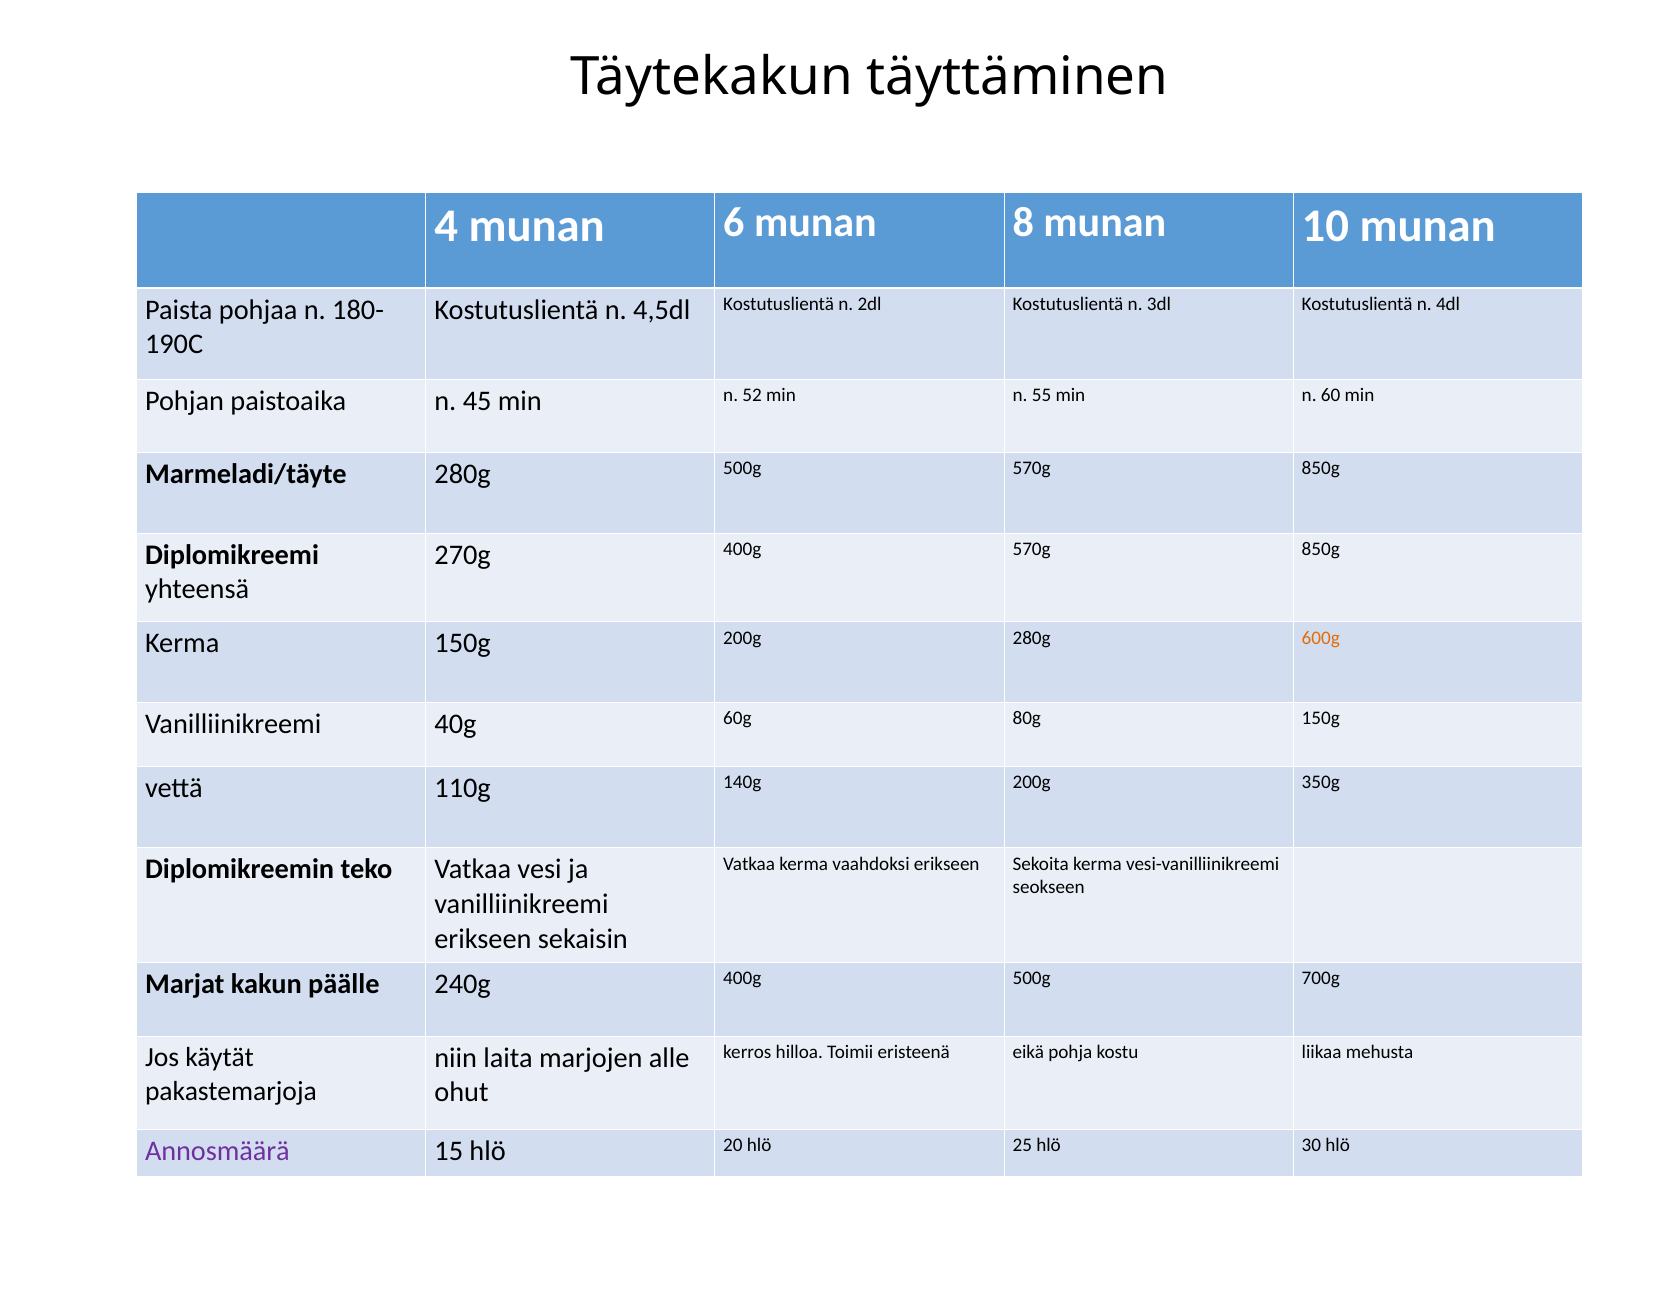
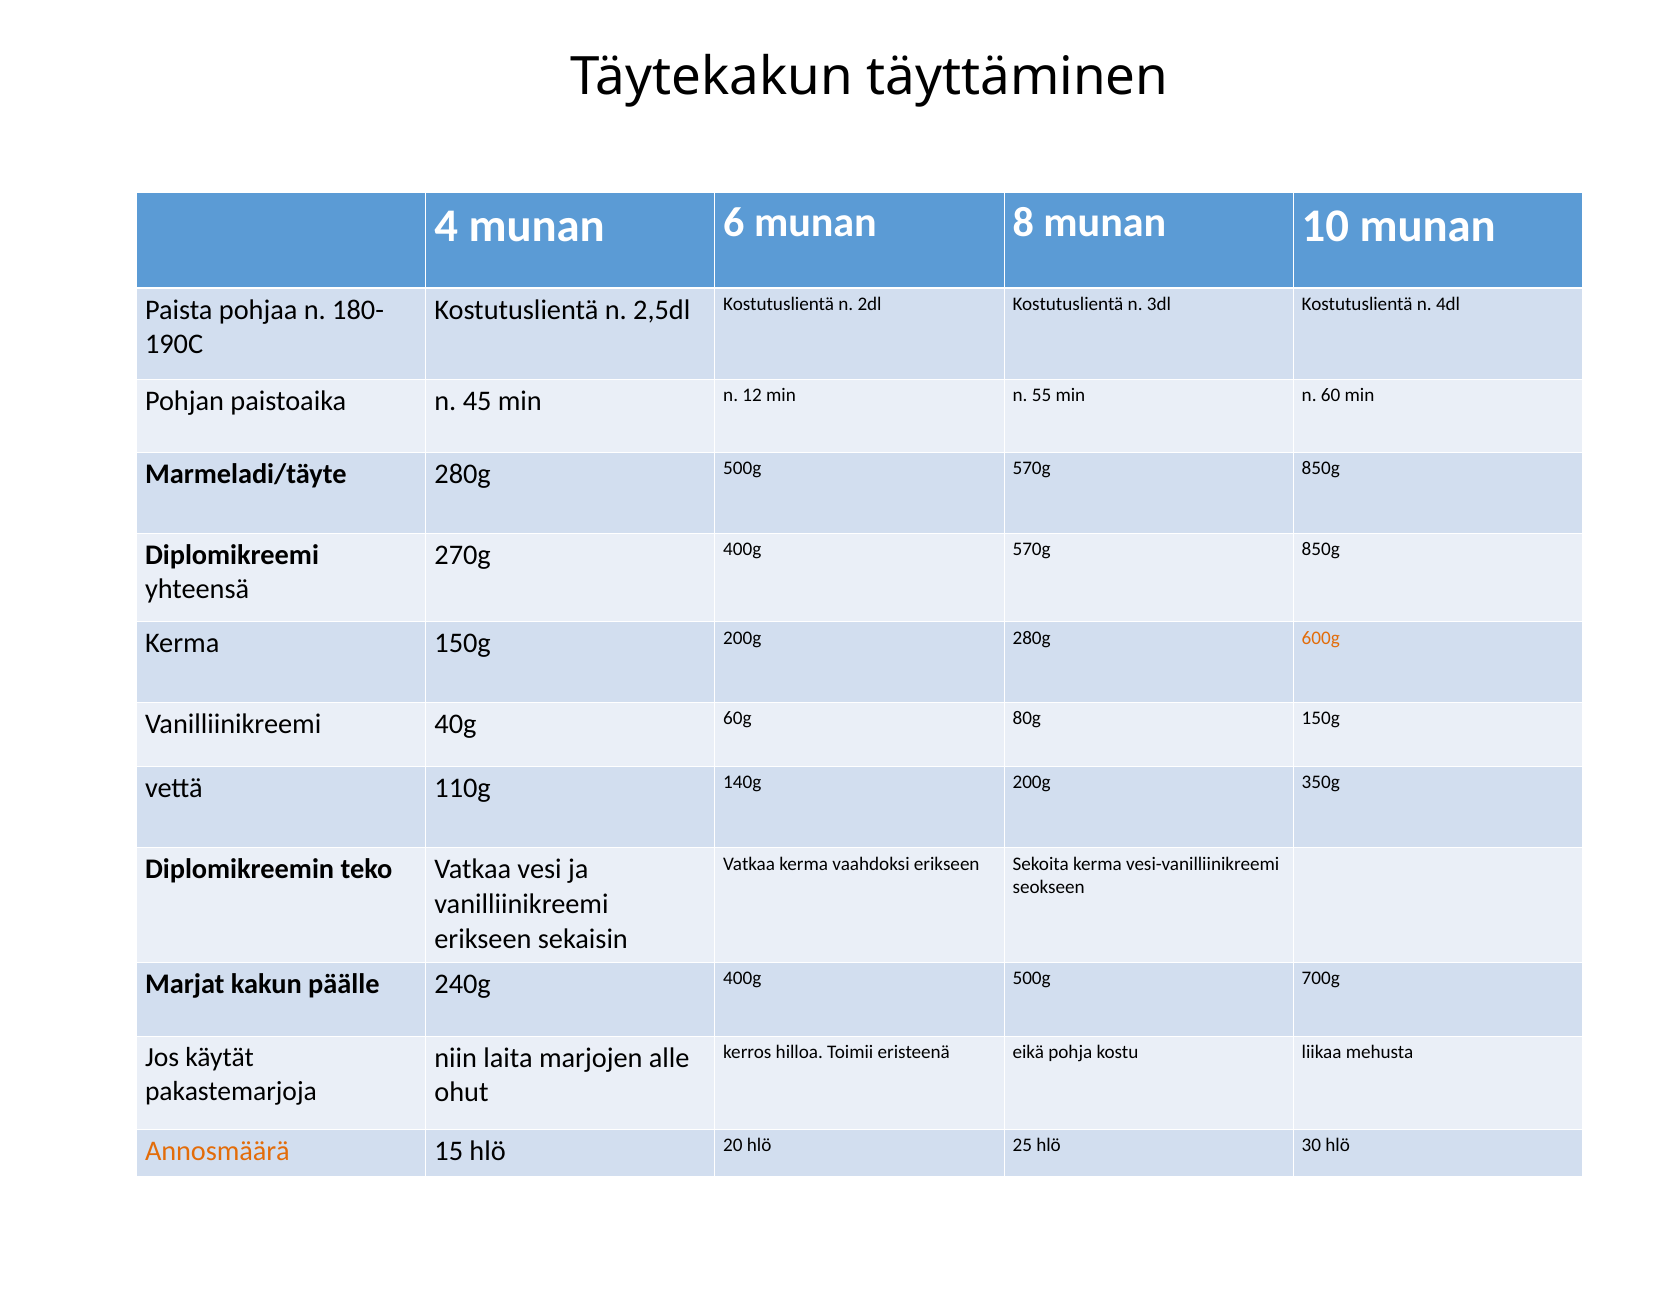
4,5dl: 4,5dl -> 2,5dl
52: 52 -> 12
Annosmäärä colour: purple -> orange
